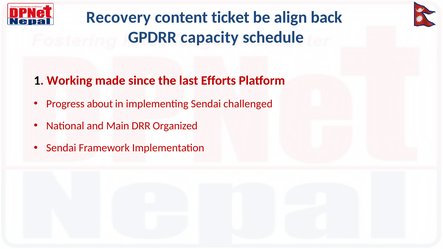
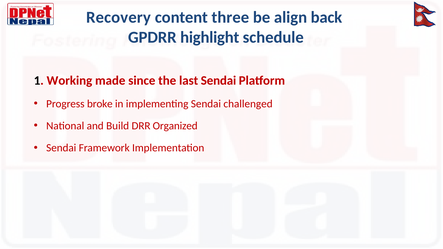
ticket: ticket -> three
capacity: capacity -> highlight
last Efforts: Efforts -> Sendai
about: about -> broke
Main: Main -> Build
